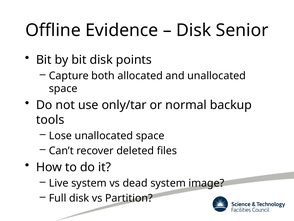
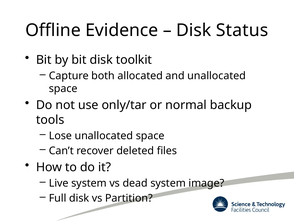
Senior: Senior -> Status
points: points -> toolkit
